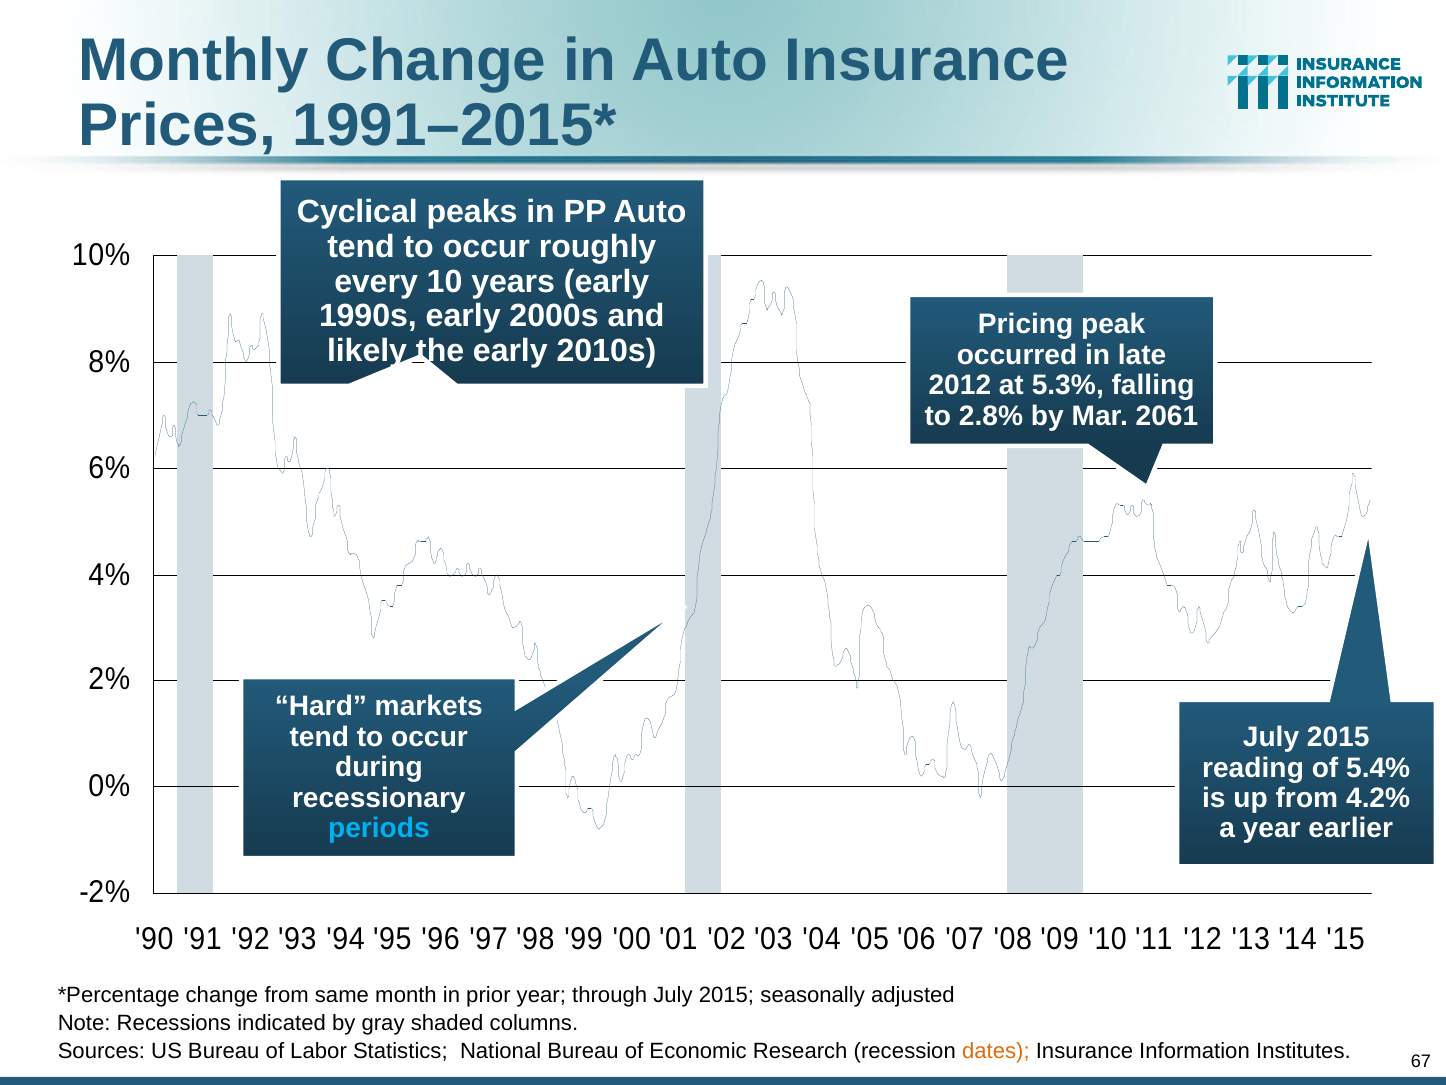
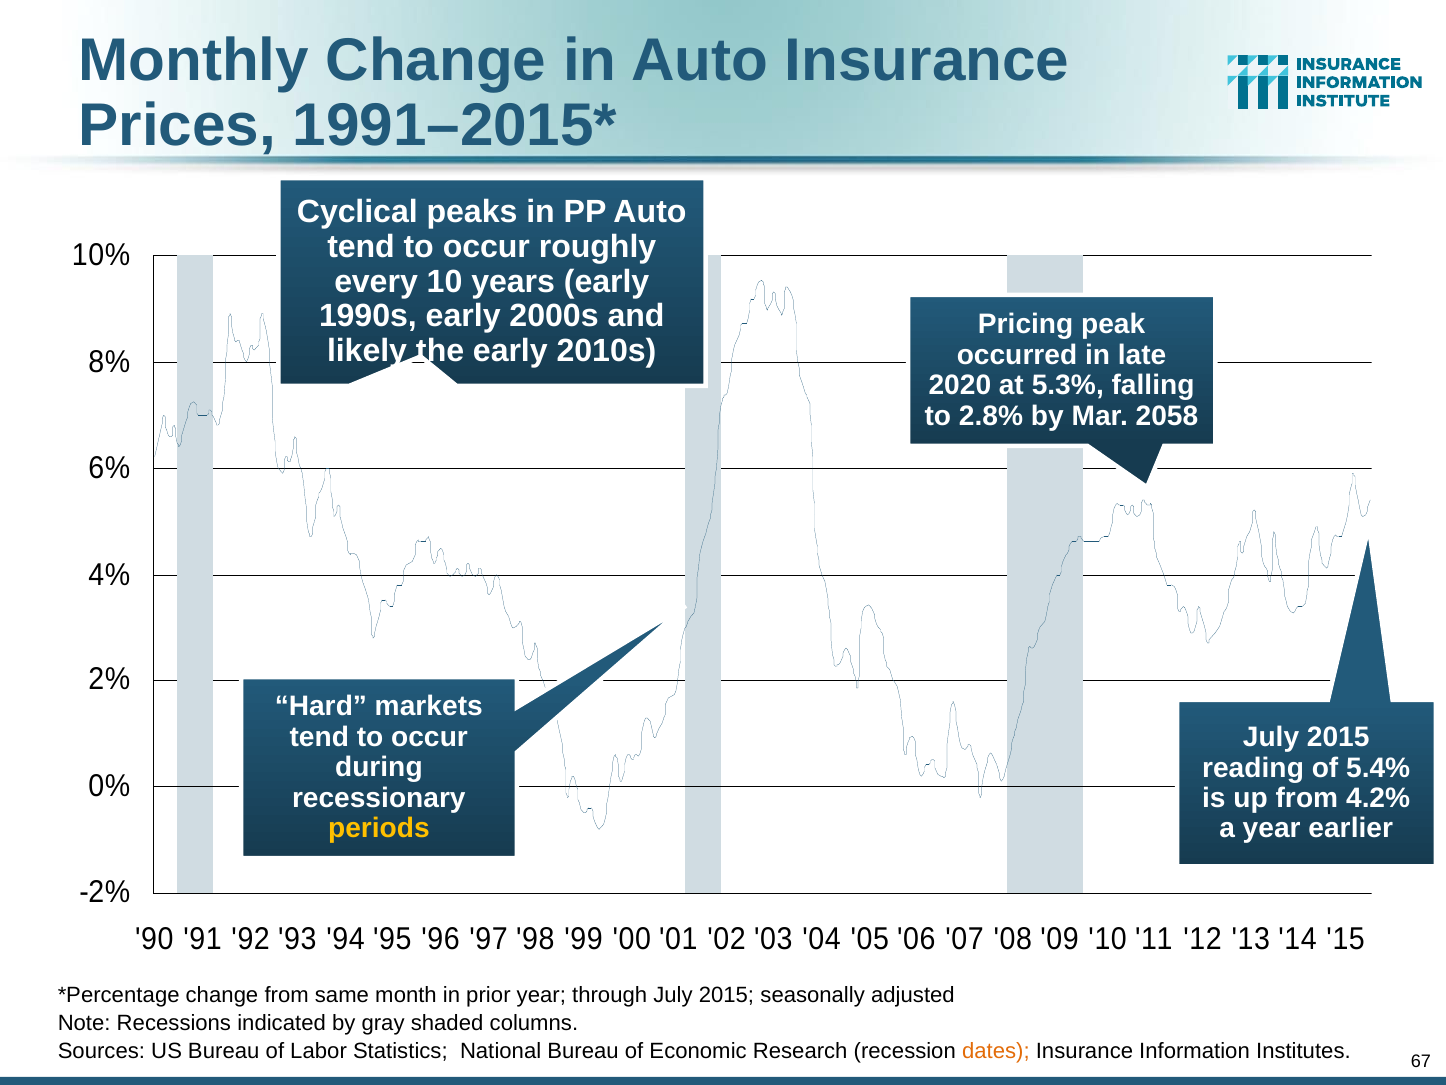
2012: 2012 -> 2020
2061: 2061 -> 2058
periods colour: light blue -> yellow
